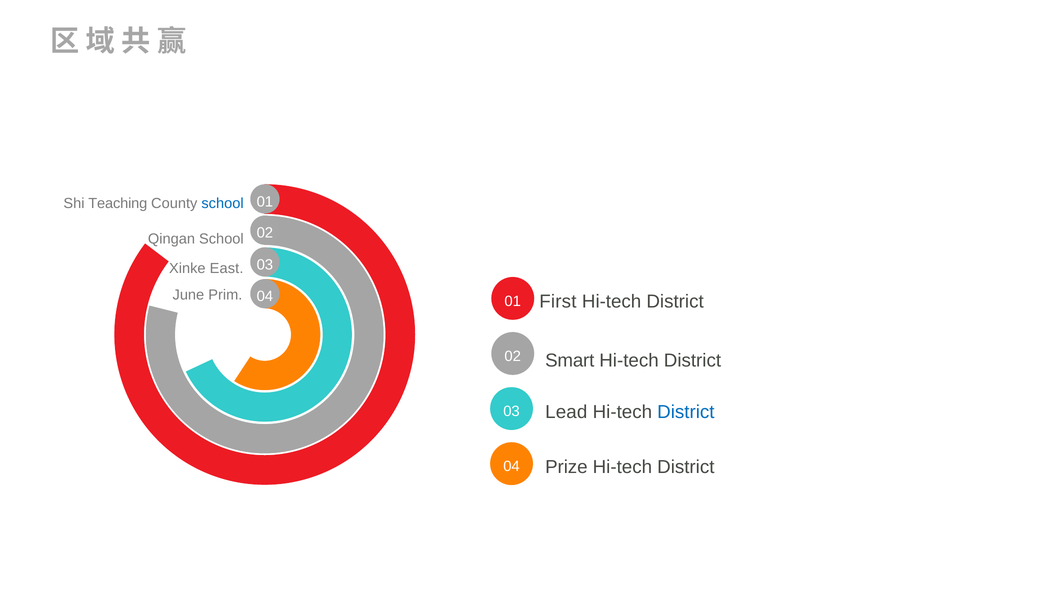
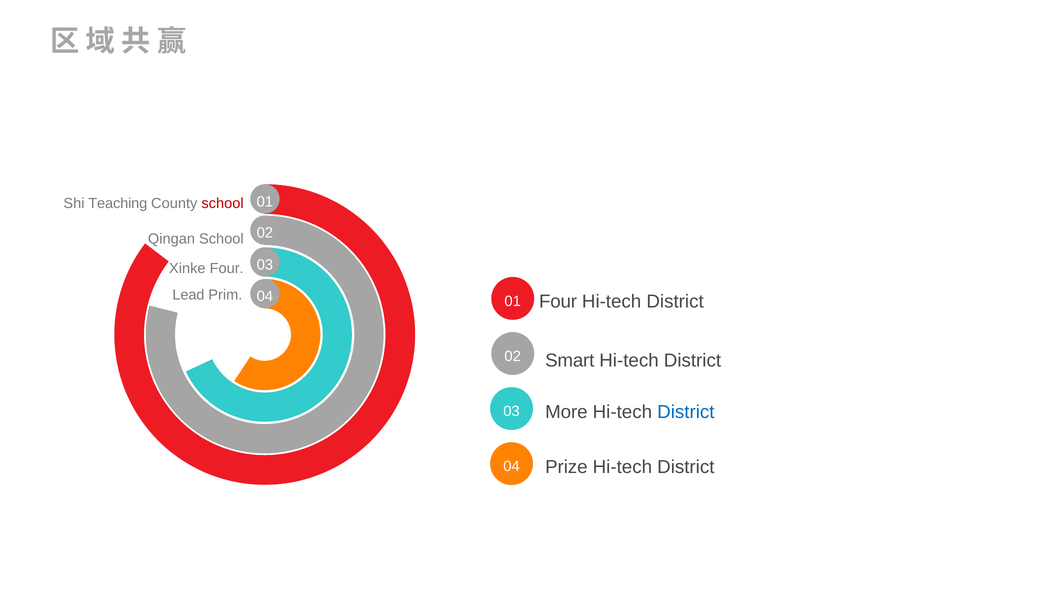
school at (223, 204) colour: blue -> red
Xinke East: East -> Four
June: June -> Lead
First at (558, 302): First -> Four
Lead: Lead -> More
